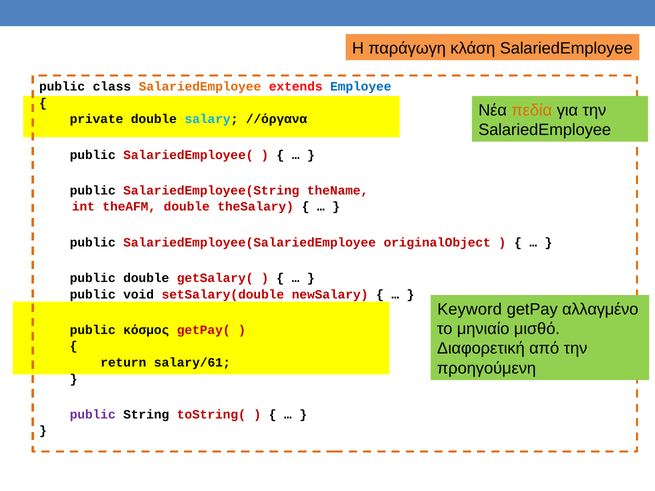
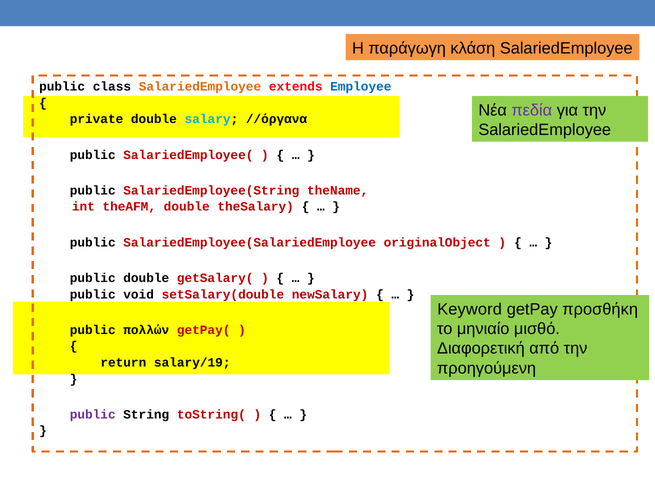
πεδία colour: orange -> purple
αλλαγμένο: αλλαγμένο -> προσθήκη
κόσμος: κόσμος -> πολλών
salary/61: salary/61 -> salary/19
